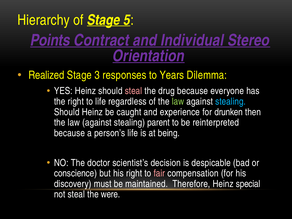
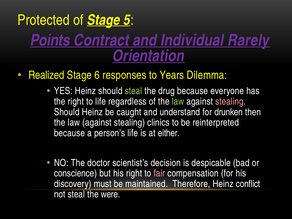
Hierarchy: Hierarchy -> Protected
Stereo: Stereo -> Rarely
3: 3 -> 6
steal at (133, 91) colour: pink -> light green
stealing at (231, 101) colour: light blue -> pink
experience: experience -> understand
parent: parent -> clinics
being: being -> either
special: special -> conflict
